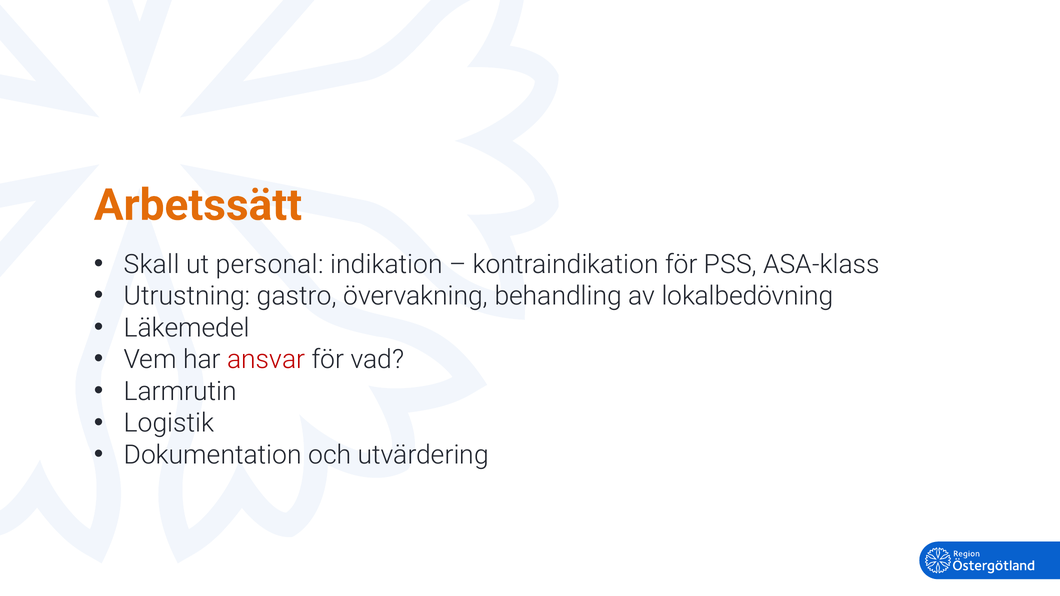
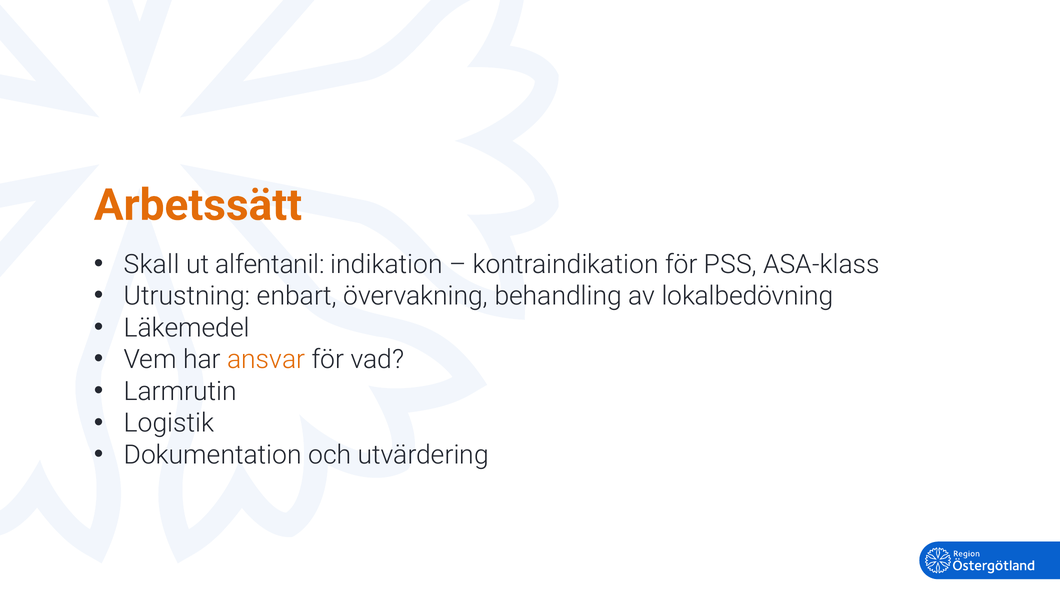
personal: personal -> alfentanil
gastro: gastro -> enbart
ansvar colour: red -> orange
